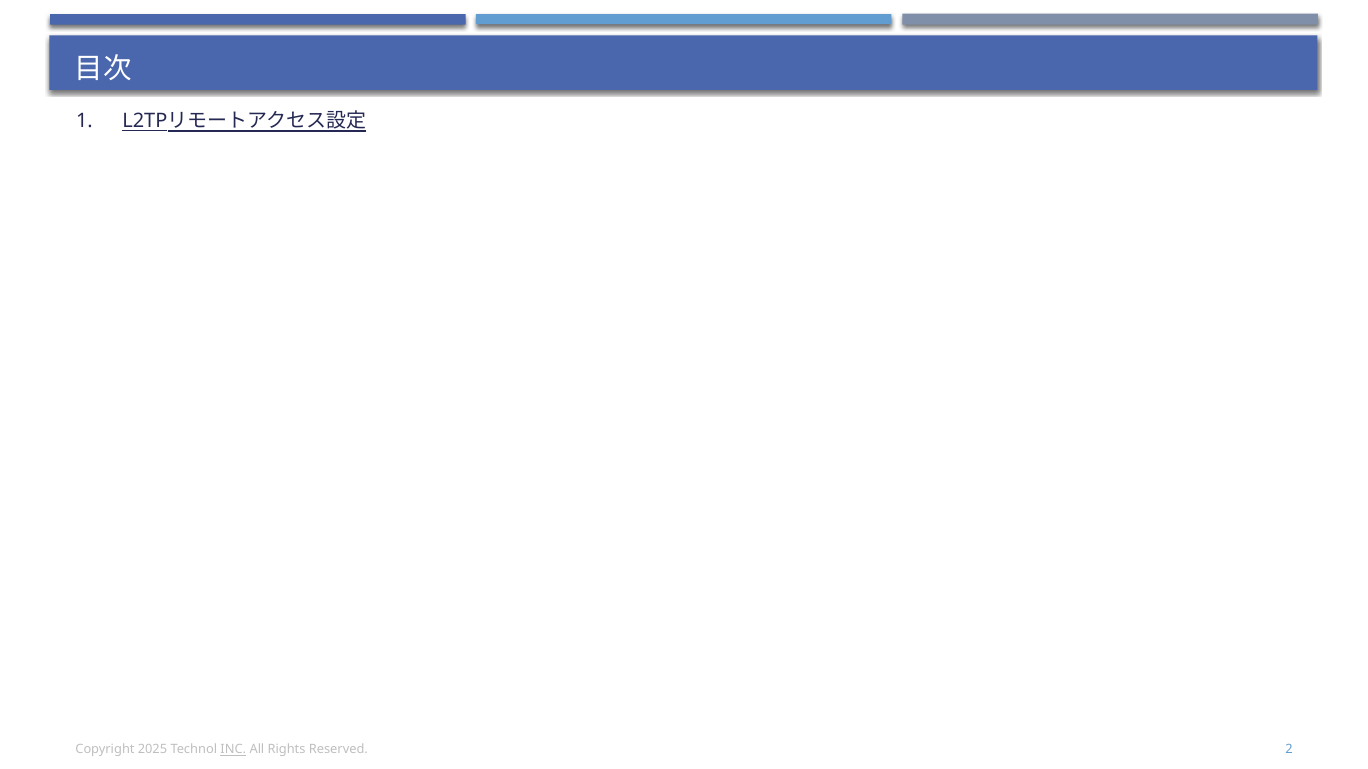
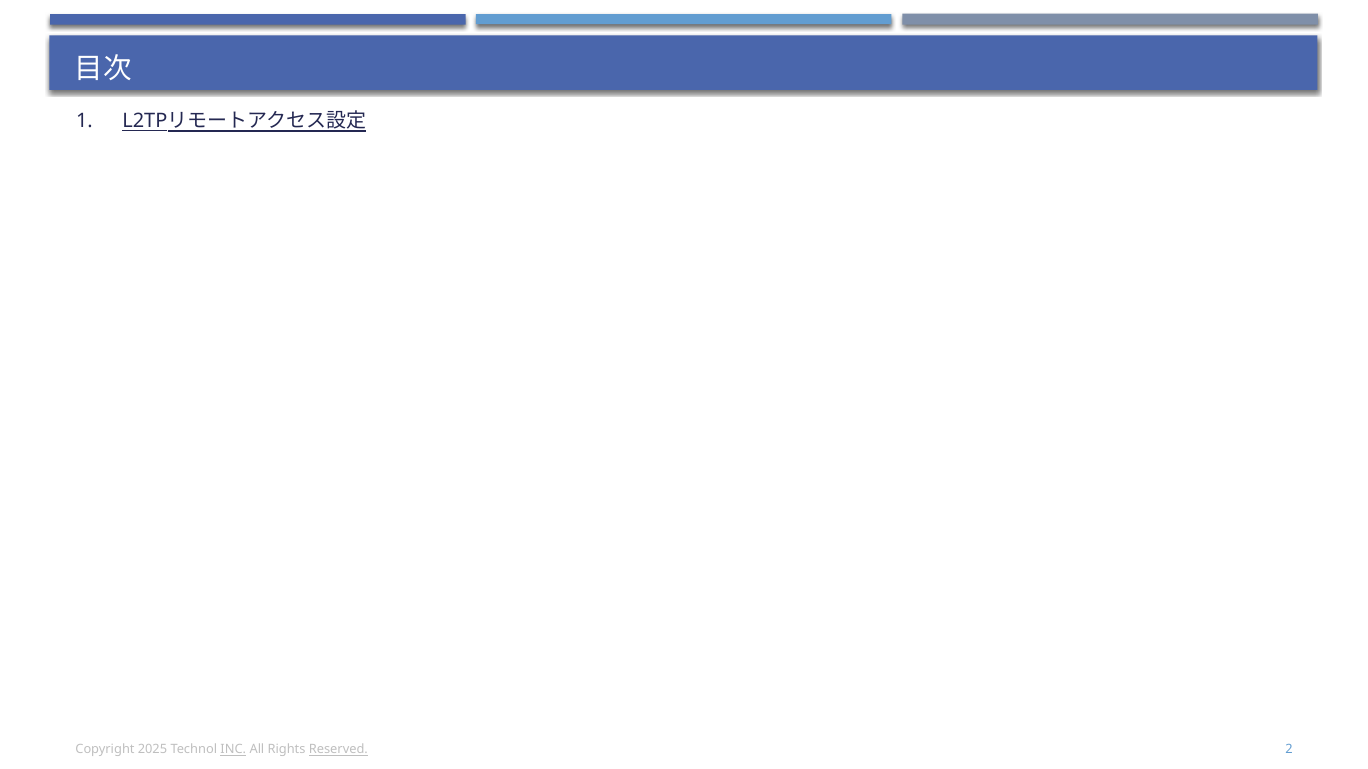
Reserved underline: none -> present
